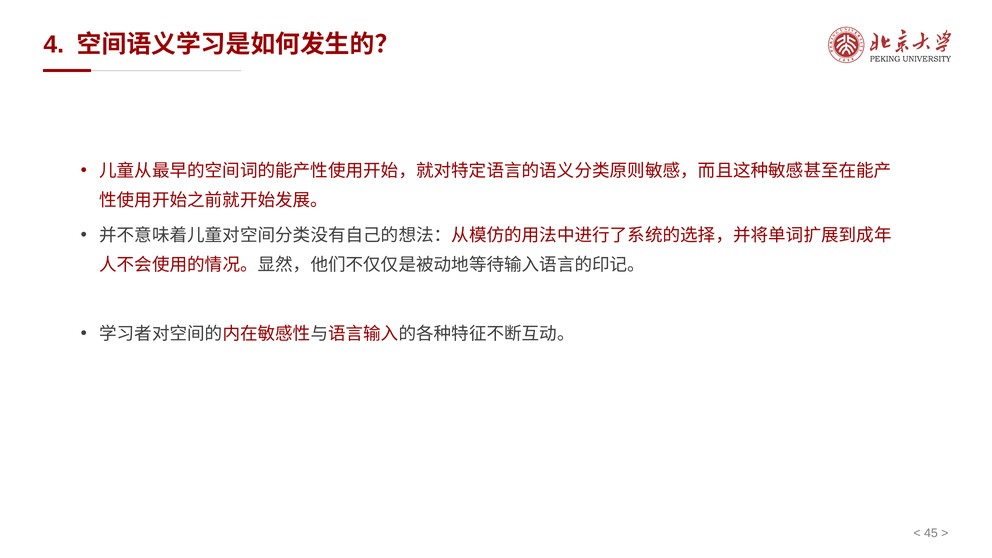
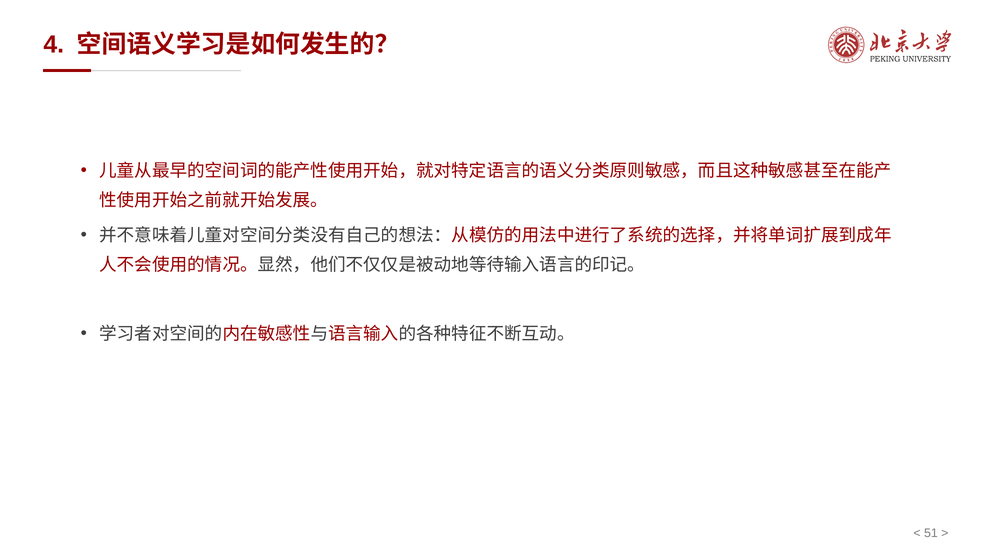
45: 45 -> 51
